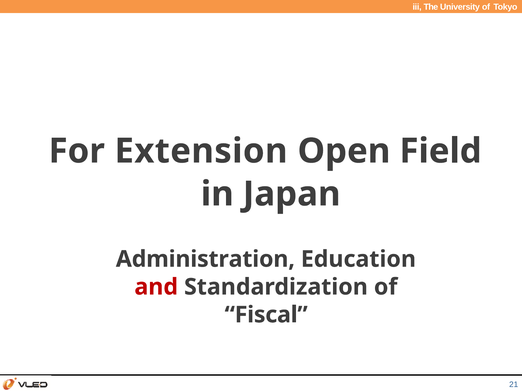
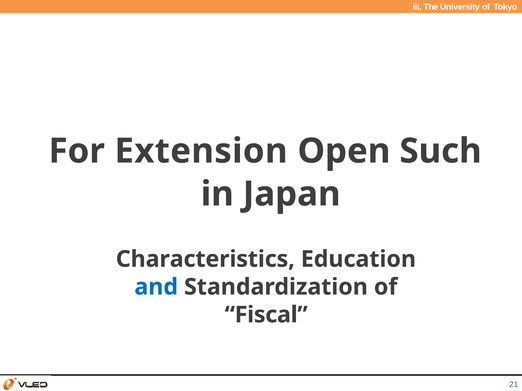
Field: Field -> Such
Administration: Administration -> Characteristics
and colour: red -> blue
